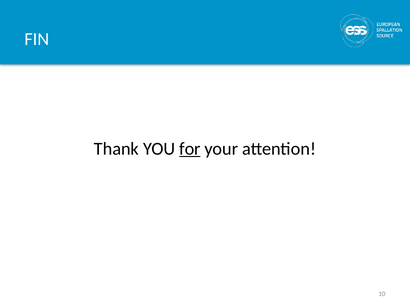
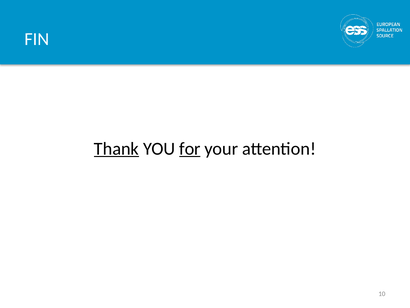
Thank underline: none -> present
